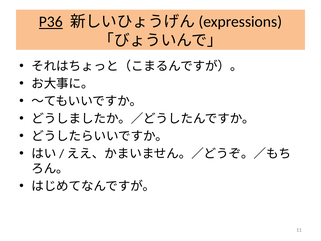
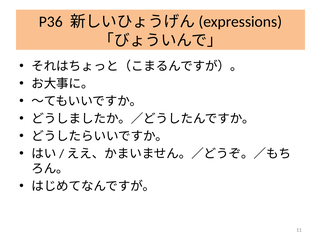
P36 underline: present -> none
